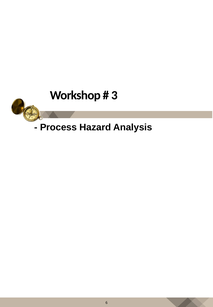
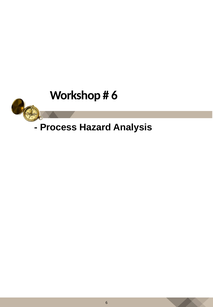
3 at (114, 96): 3 -> 6
